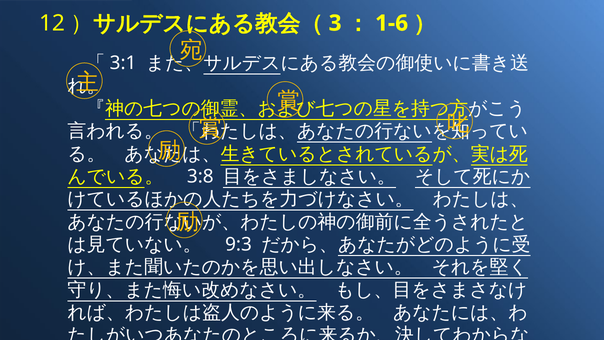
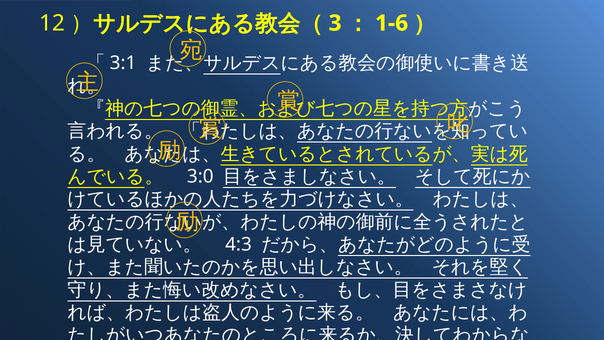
3:8: 3:8 -> 3:0
9:3: 9:3 -> 4:3
